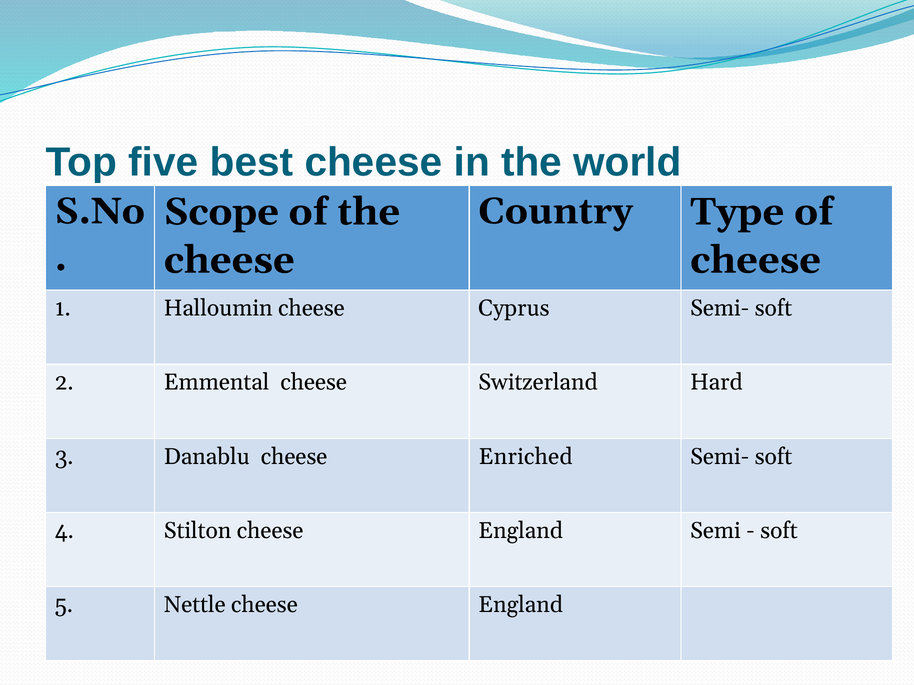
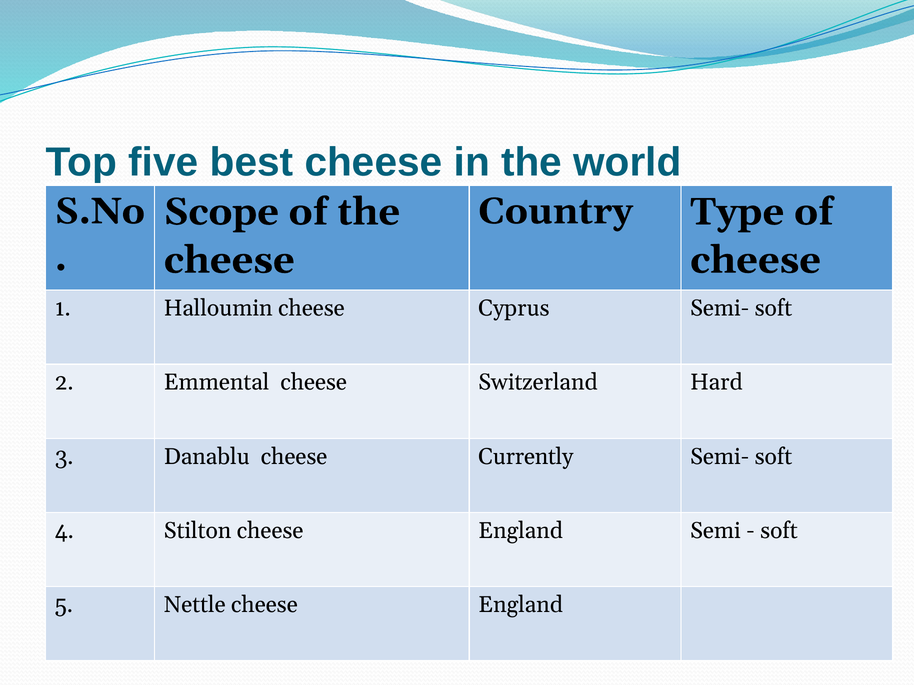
Enriched: Enriched -> Currently
